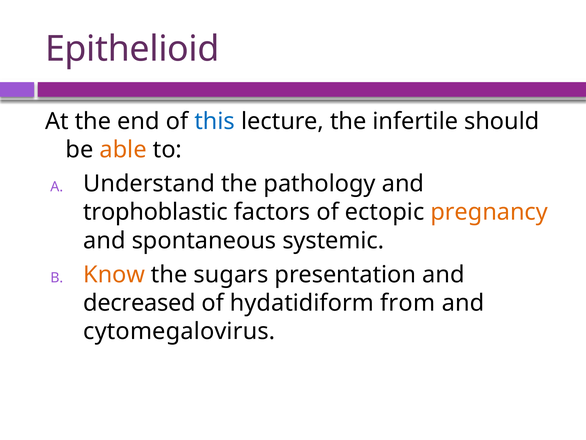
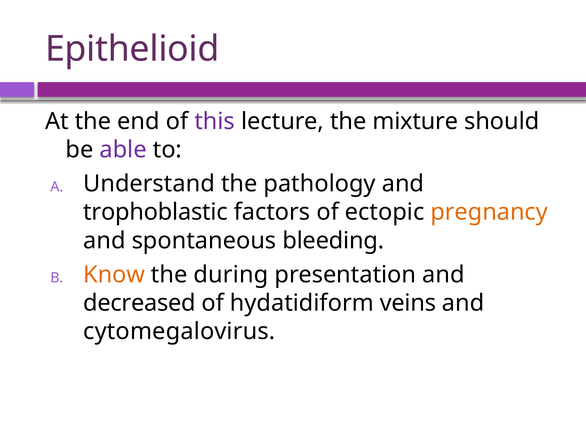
this colour: blue -> purple
infertile: infertile -> mixture
able colour: orange -> purple
systemic: systemic -> bleeding
sugars: sugars -> during
from: from -> veins
